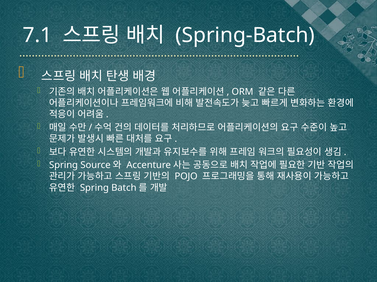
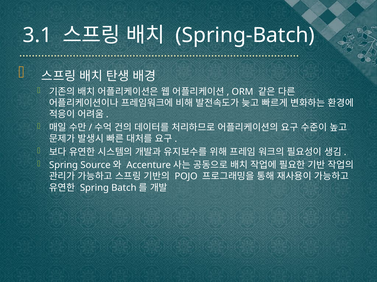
7.1: 7.1 -> 3.1
